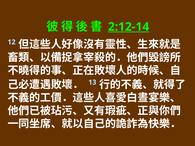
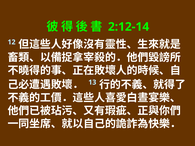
2:12-14 underline: present -> none
